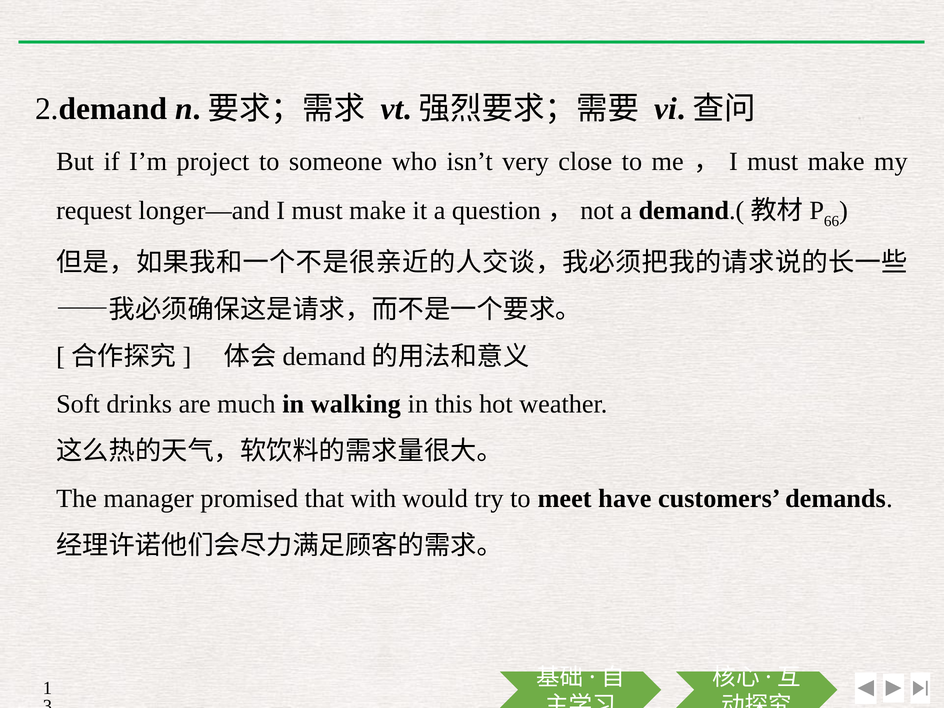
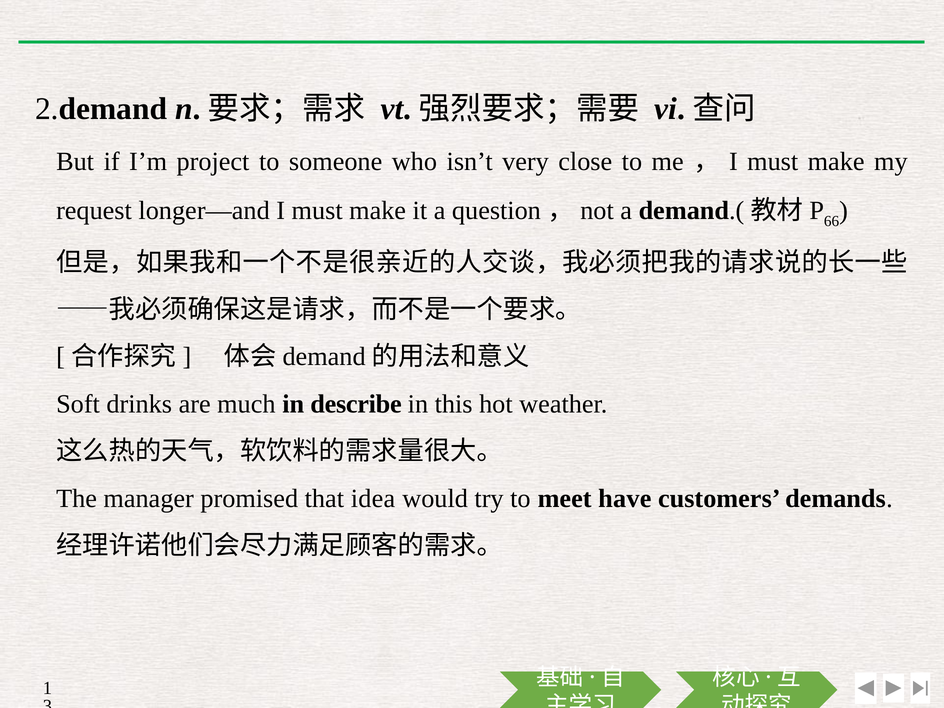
walking: walking -> describe
with: with -> idea
